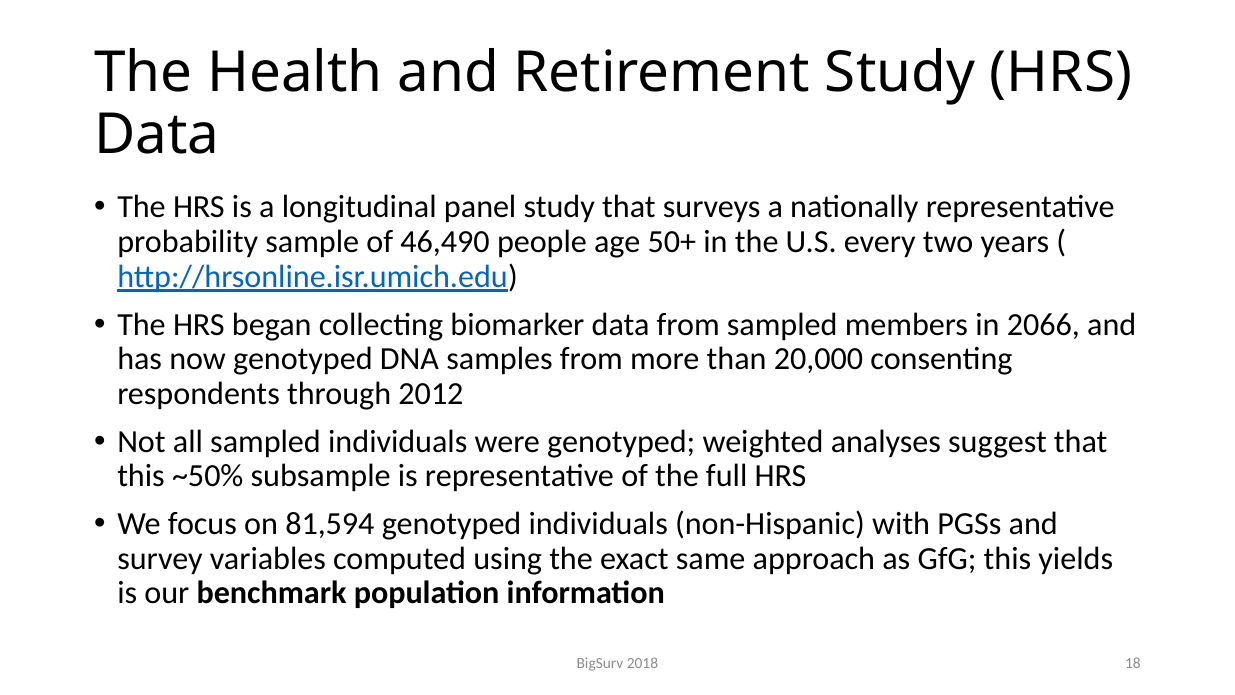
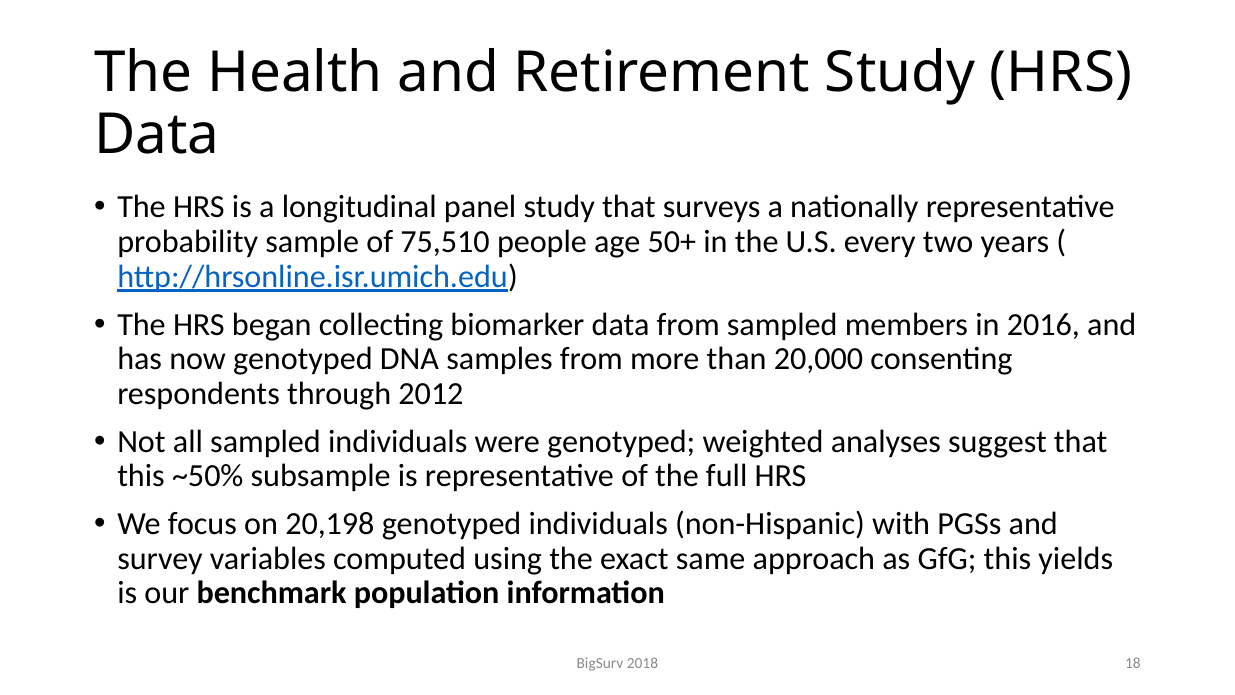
46,490: 46,490 -> 75,510
2066: 2066 -> 2016
81,594: 81,594 -> 20,198
